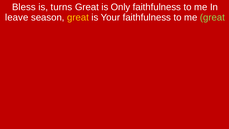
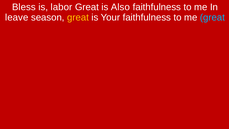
turns: turns -> labor
Only: Only -> Also
great at (212, 17) colour: light green -> light blue
